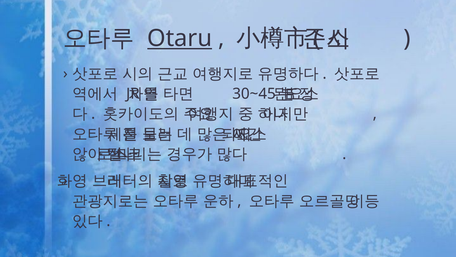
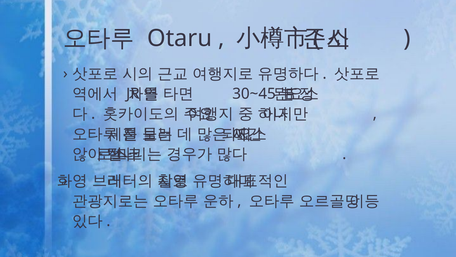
Otaru underline: present -> none
